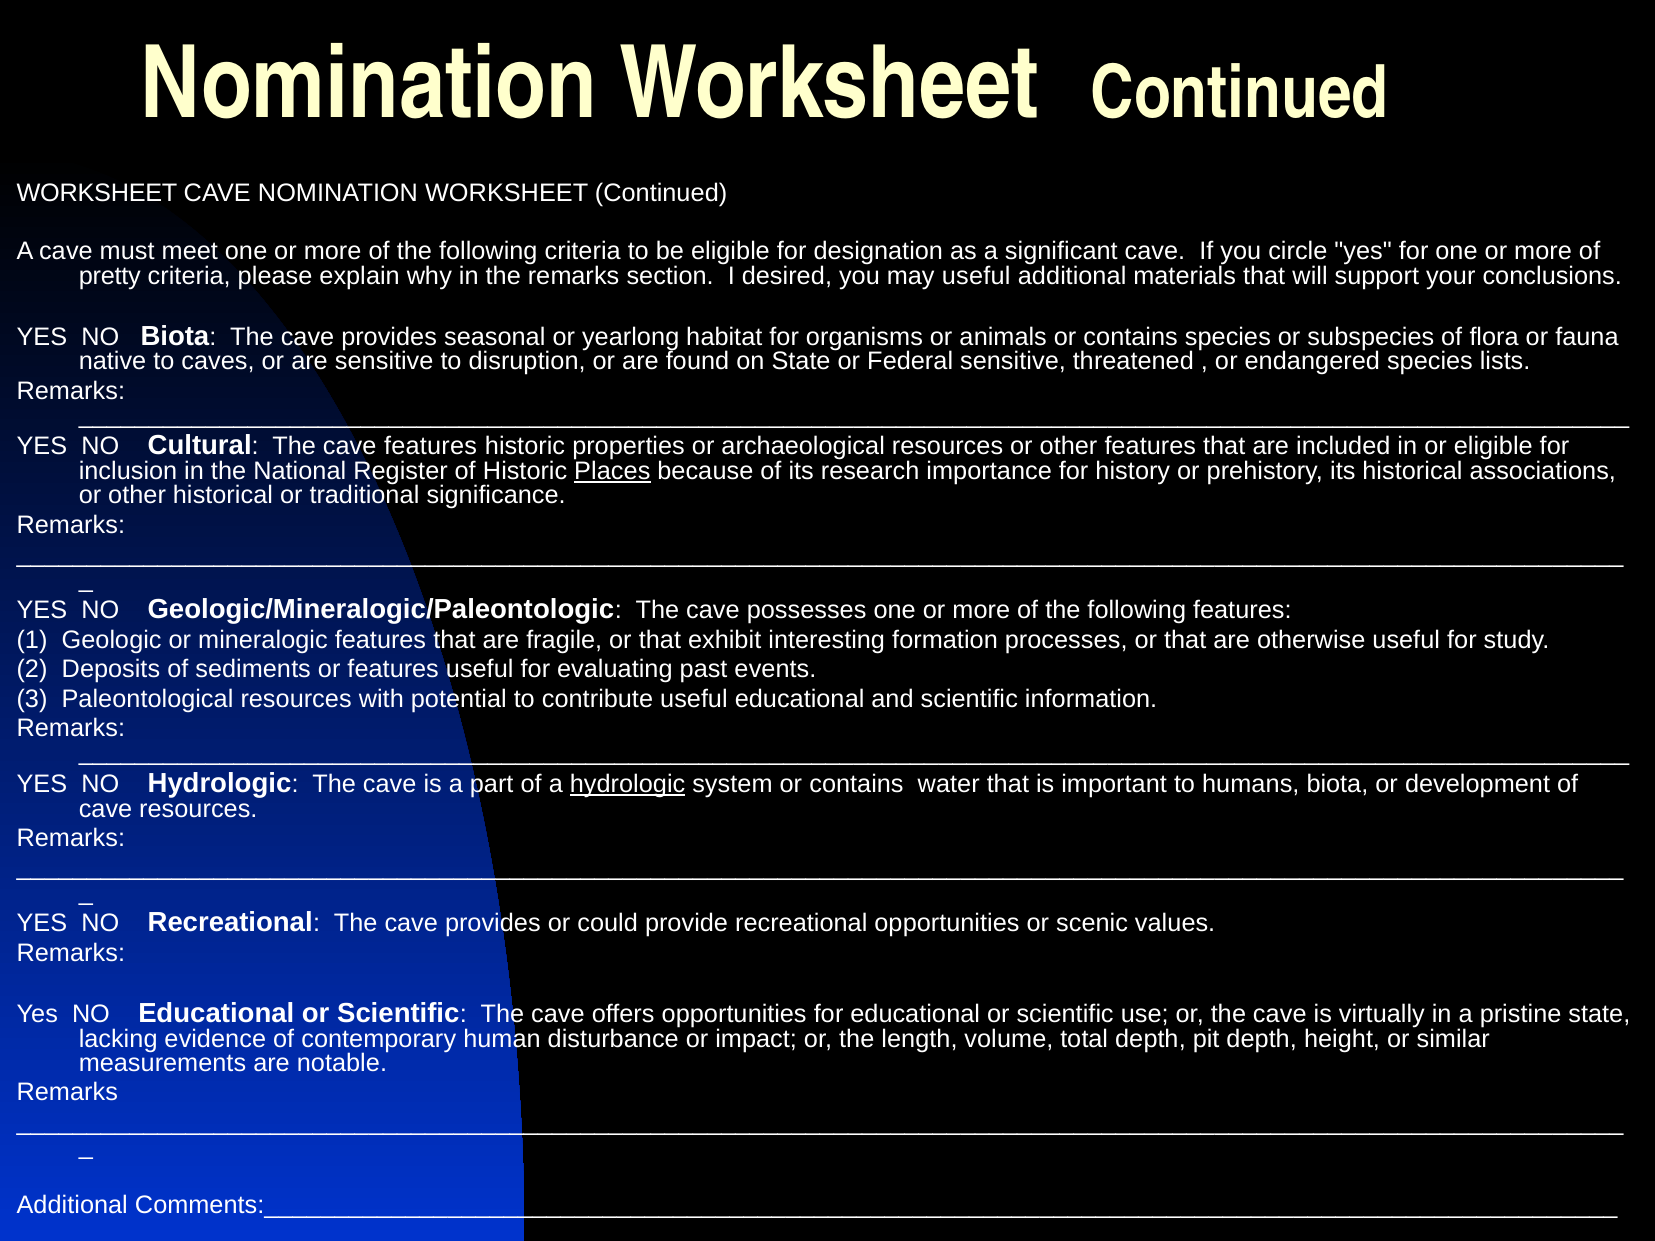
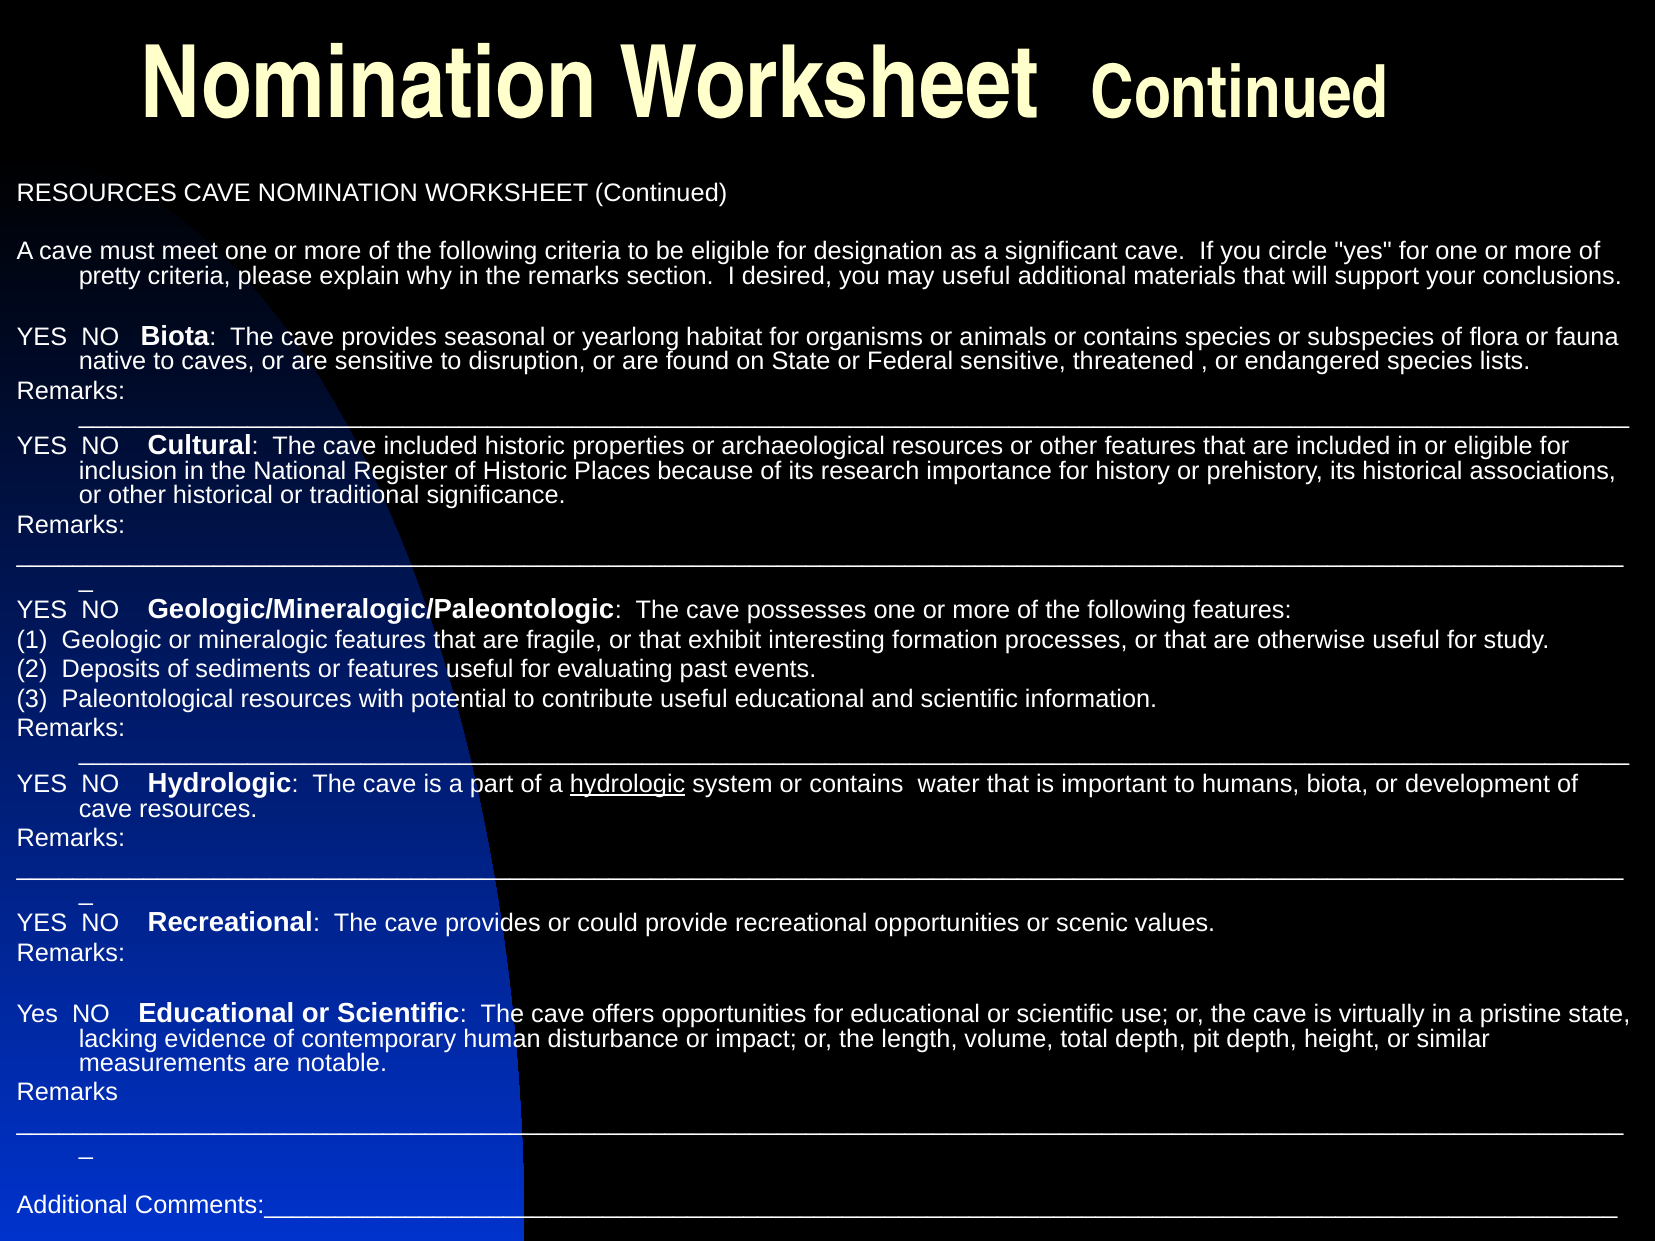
WORKSHEET at (97, 193): WORKSHEET -> RESOURCES
cave features: features -> included
Places underline: present -> none
